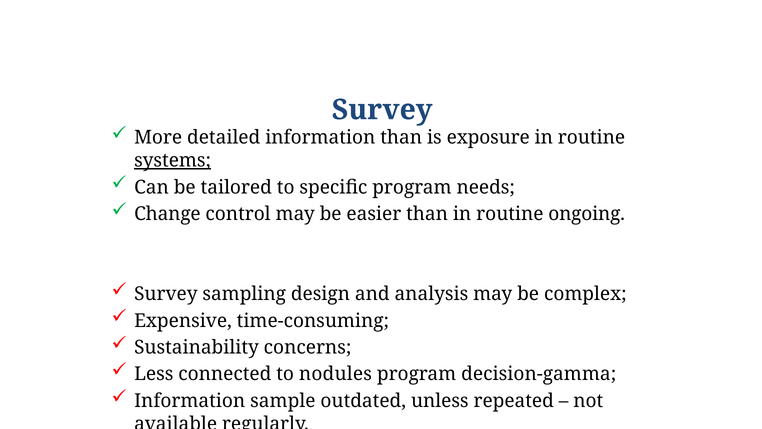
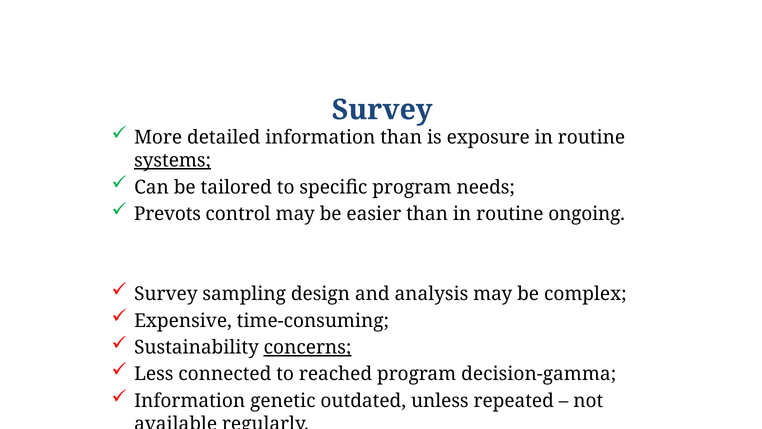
Change: Change -> Prevots
concerns underline: none -> present
nodules: nodules -> reached
sample: sample -> genetic
